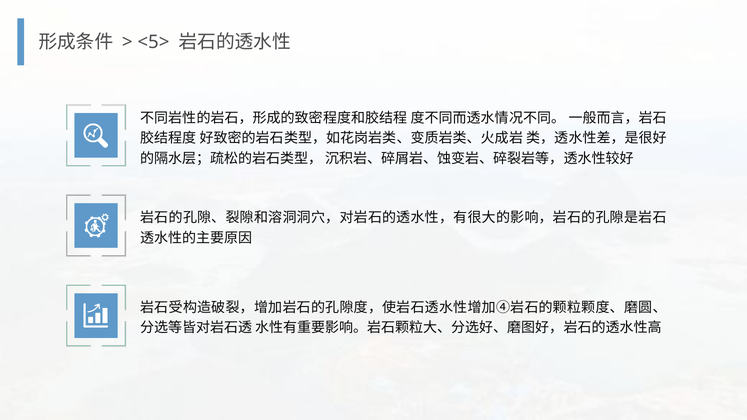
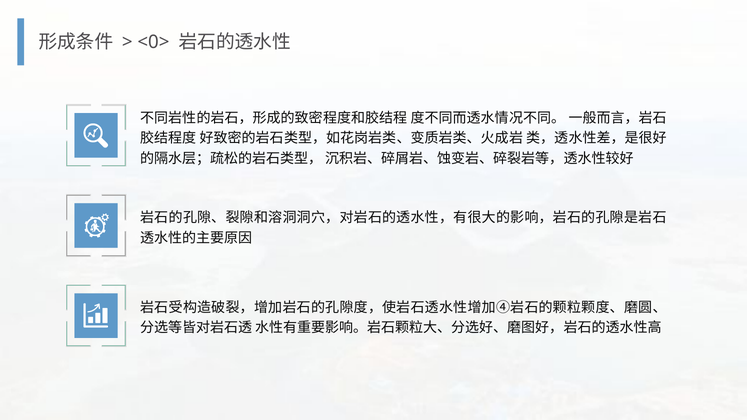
<5>: <5> -> <0>
